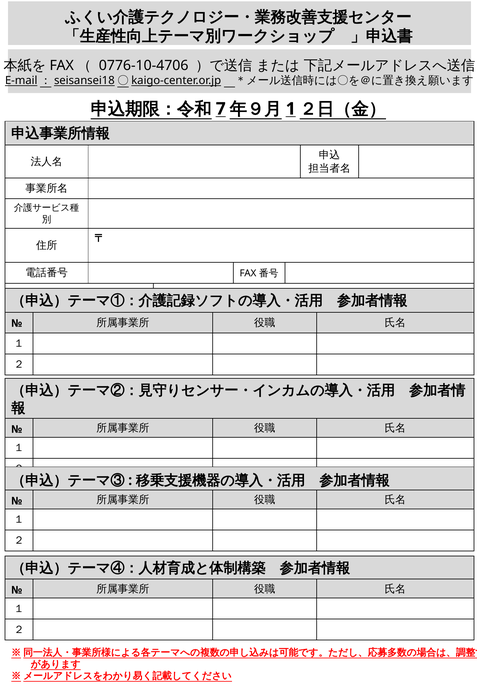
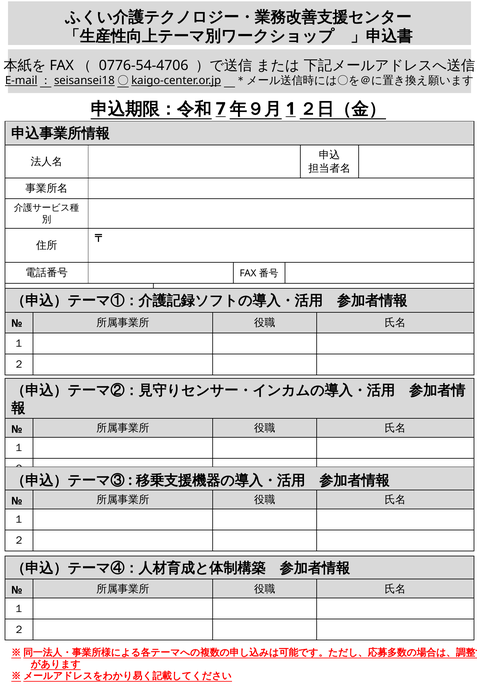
0776-10-4706: 0776-10-4706 -> 0776-54-4706
